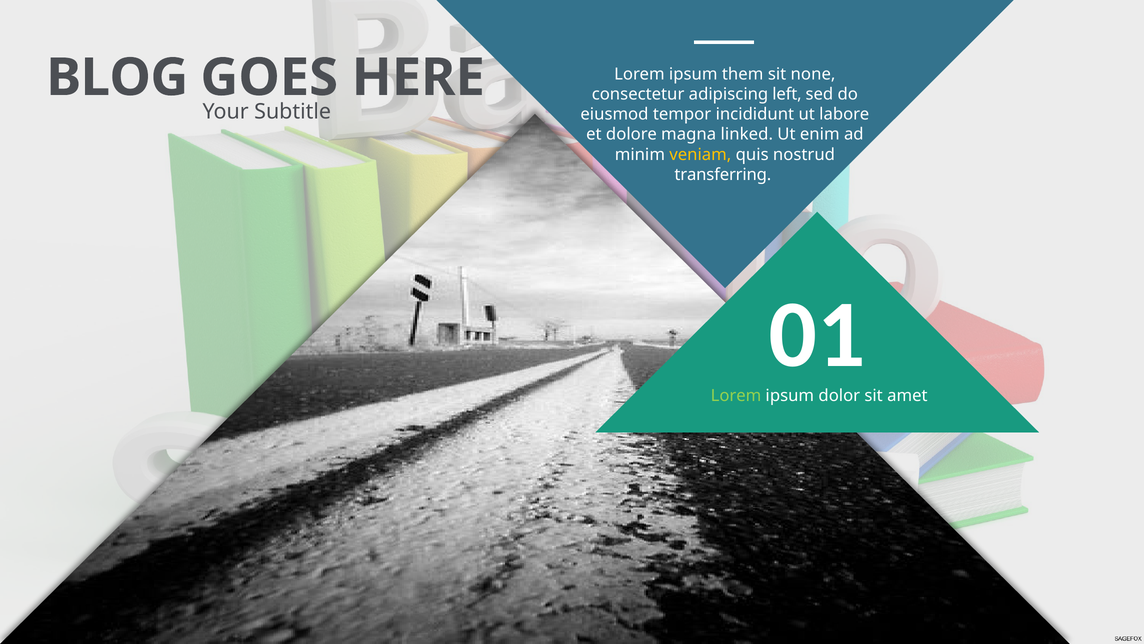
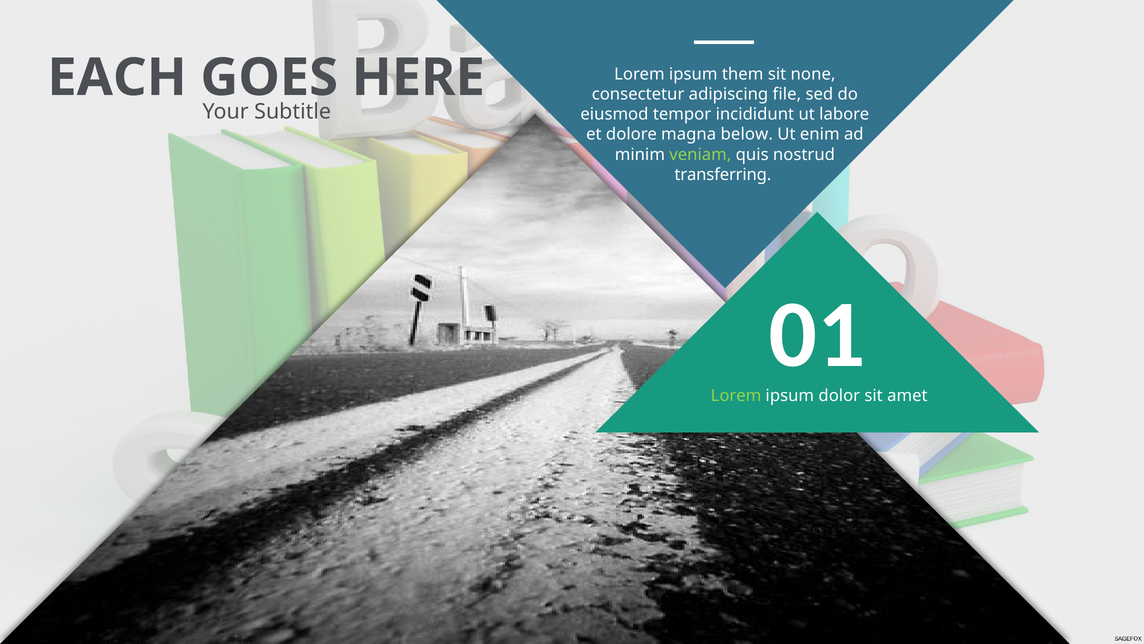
BLOG: BLOG -> EACH
left: left -> file
linked: linked -> below
veniam colour: yellow -> light green
